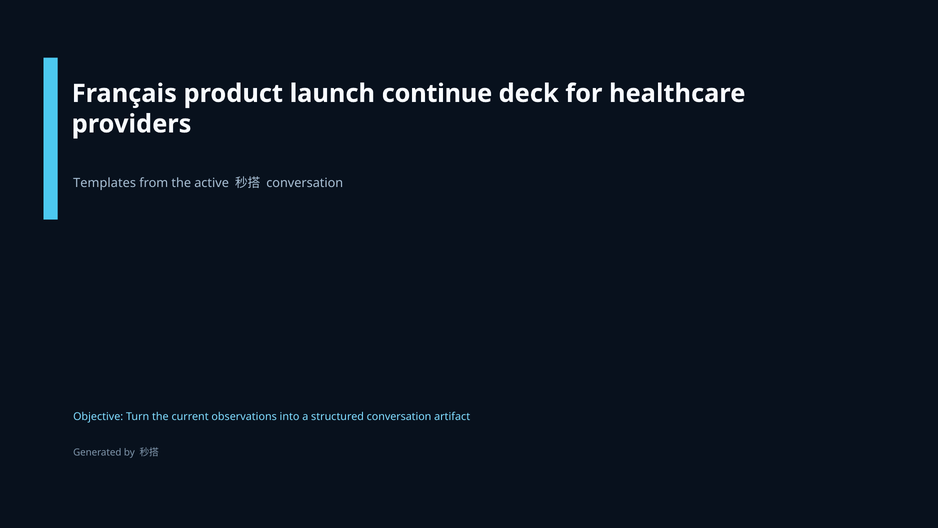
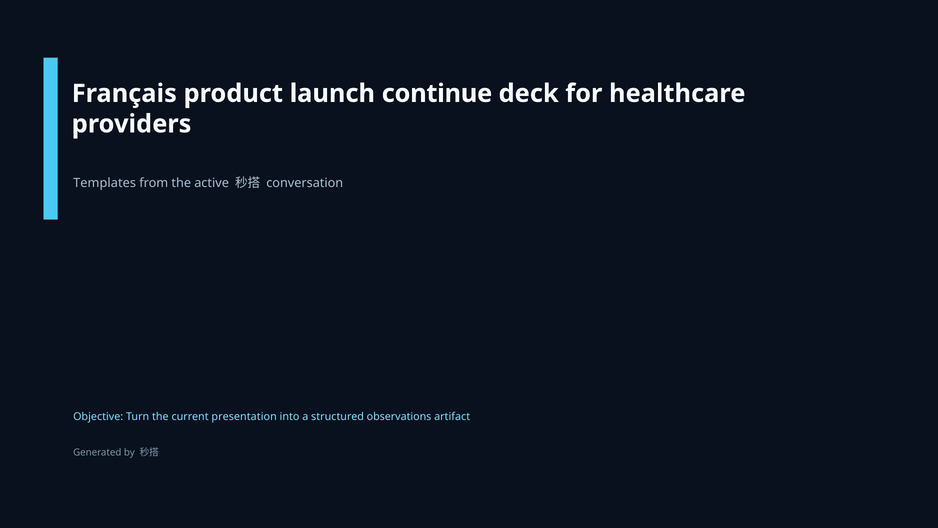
observations: observations -> presentation
structured conversation: conversation -> observations
